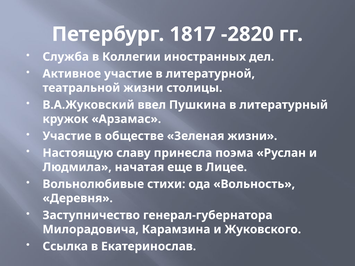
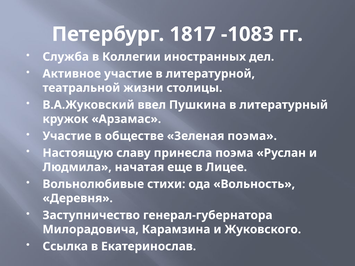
-2820: -2820 -> -1083
Зеленая жизни: жизни -> поэма
